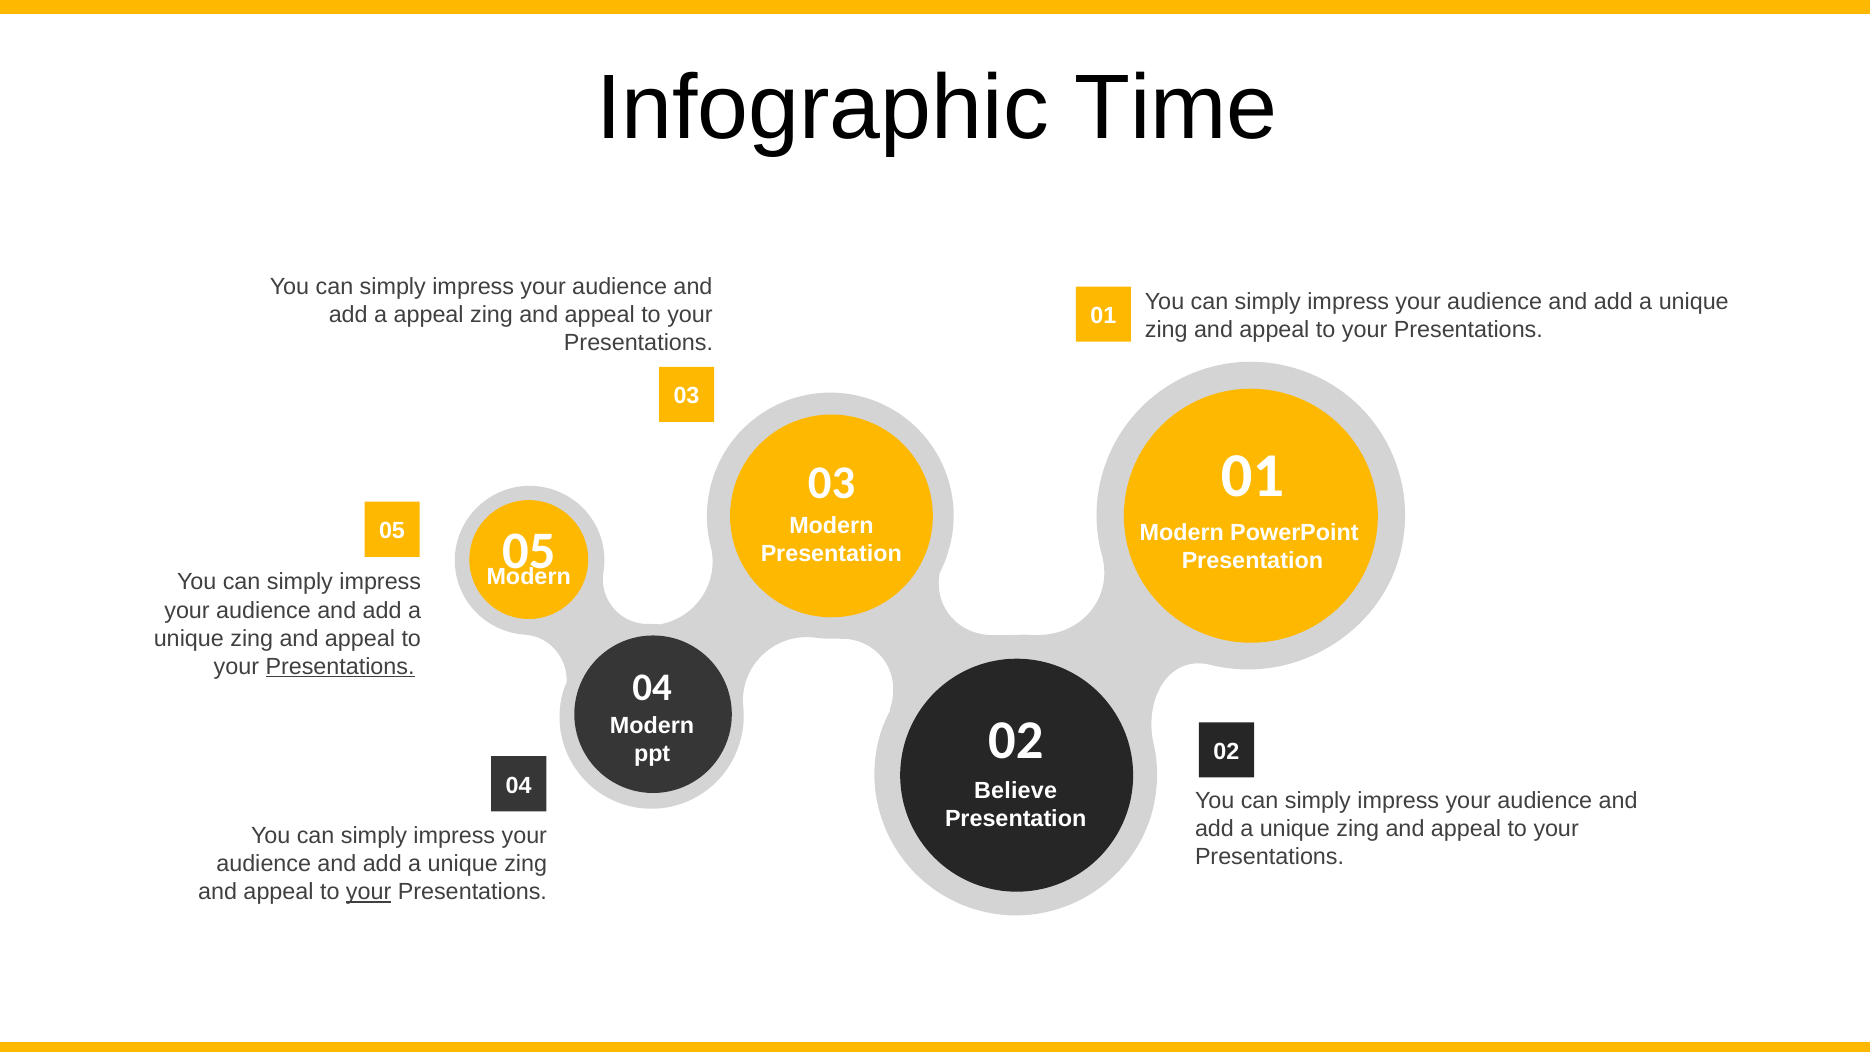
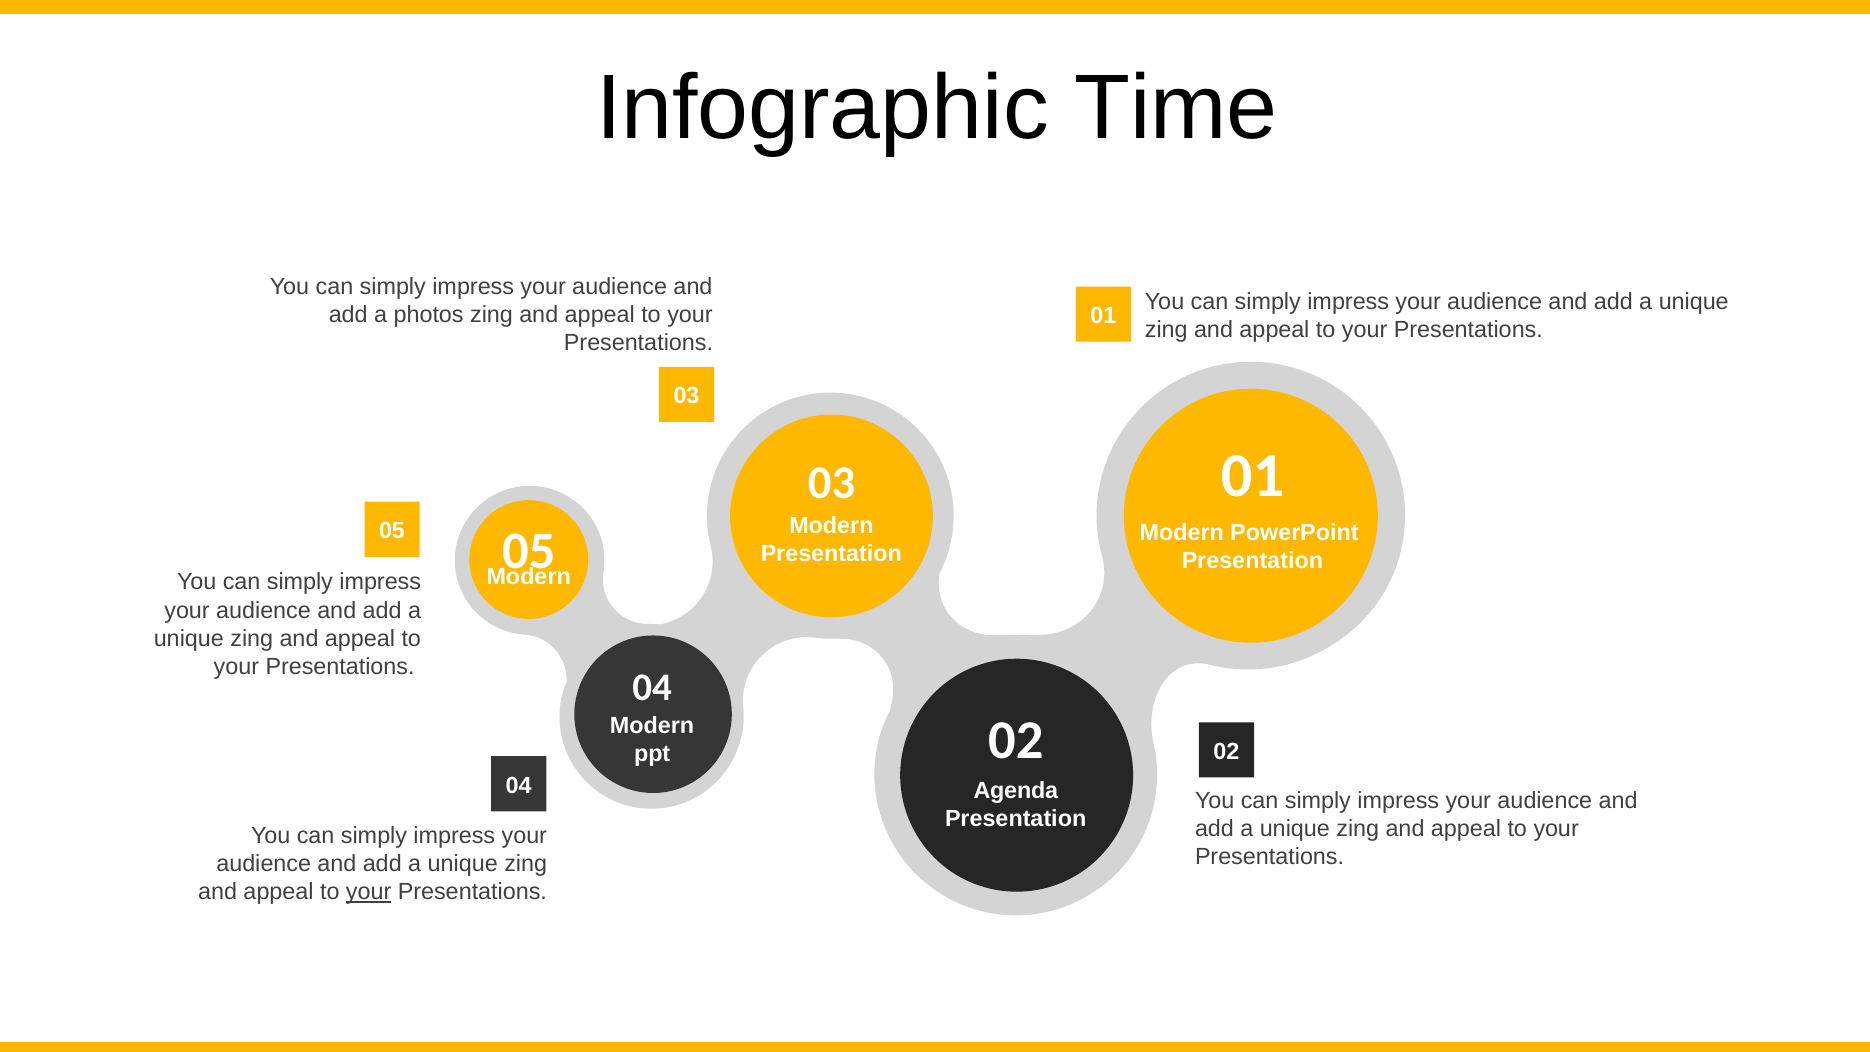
a appeal: appeal -> photos
Presentations at (340, 666) underline: present -> none
Believe: Believe -> Agenda
